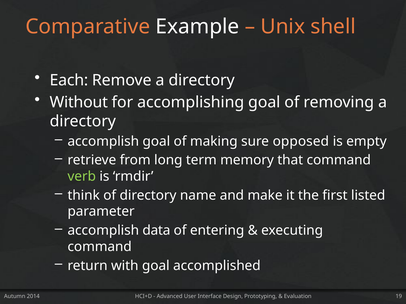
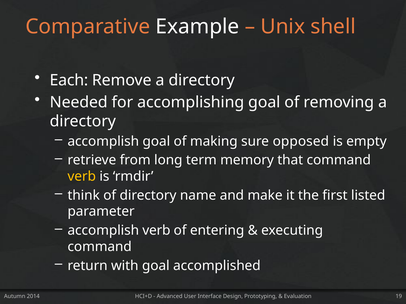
Without: Without -> Needed
verb at (82, 177) colour: light green -> yellow
accomplish data: data -> verb
